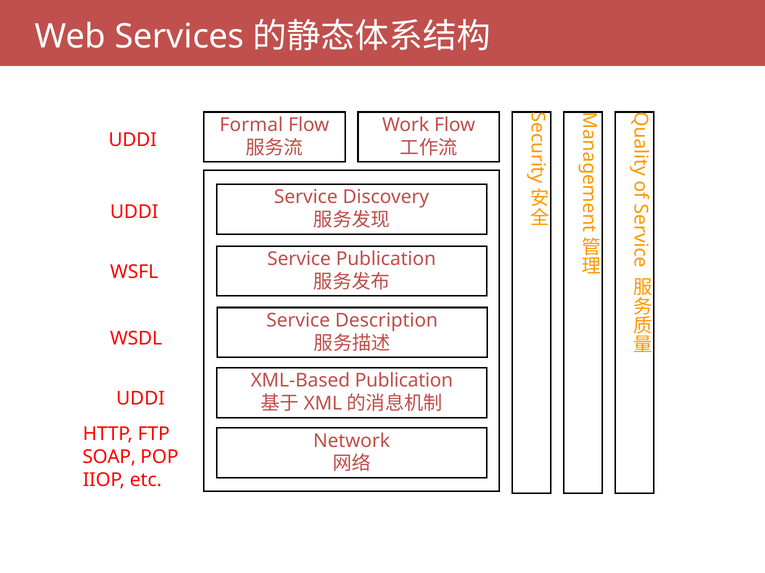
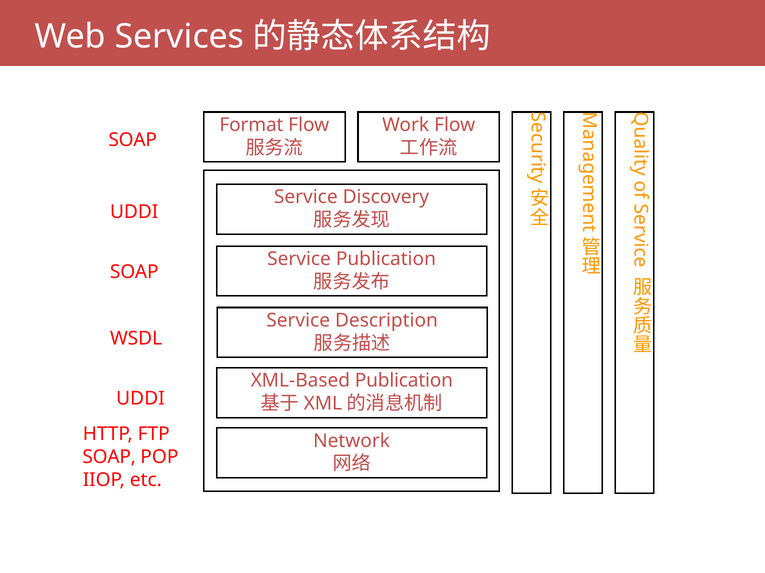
Formal: Formal -> Format
UDDI at (133, 140): UDDI -> SOAP
WSFL at (134, 272): WSFL -> SOAP
